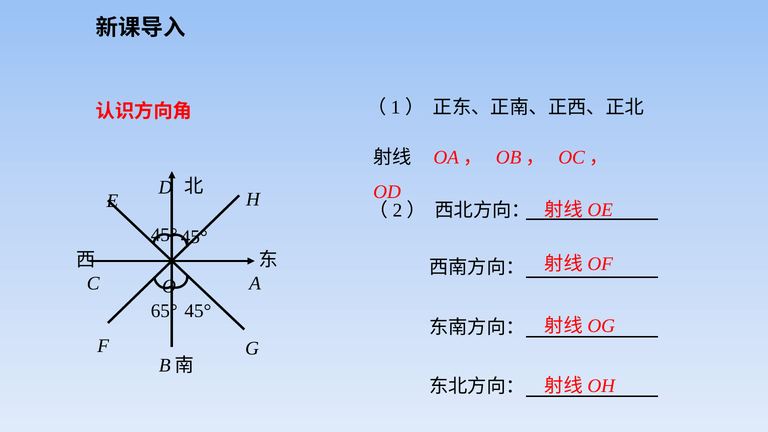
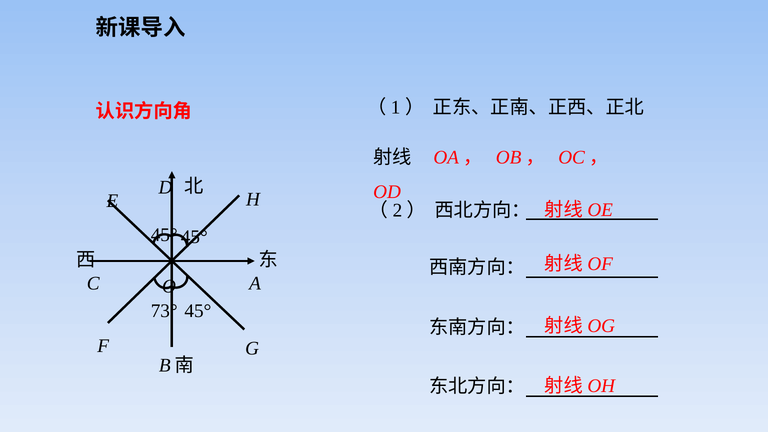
65°: 65° -> 73°
